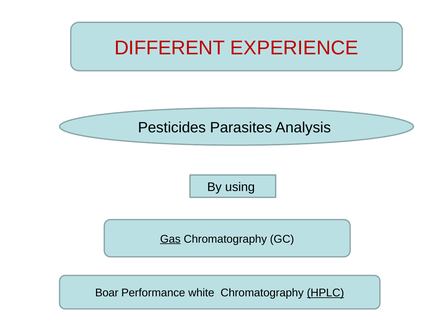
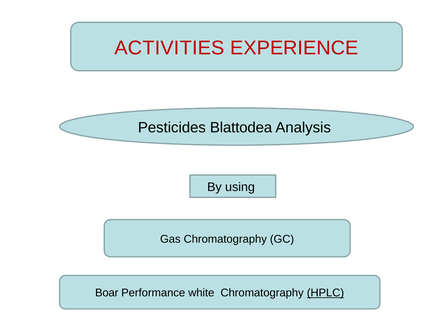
DIFFERENT: DIFFERENT -> ACTIVITIES
Parasites: Parasites -> Blattodea
Gas underline: present -> none
